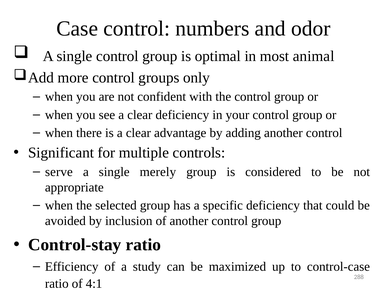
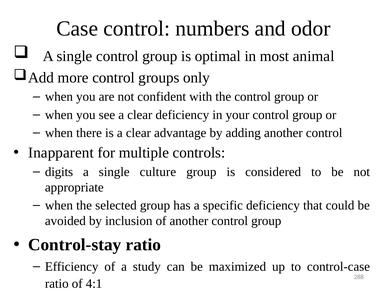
Significant: Significant -> Inapparent
serve: serve -> digits
merely: merely -> culture
